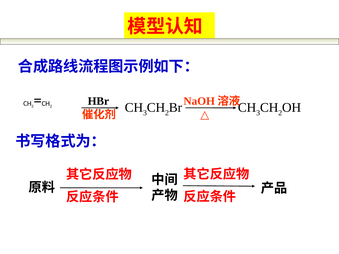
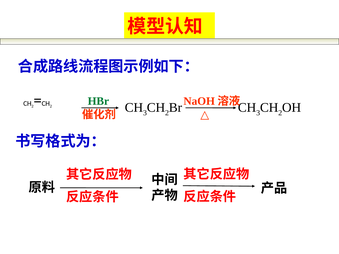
HBr colour: black -> green
